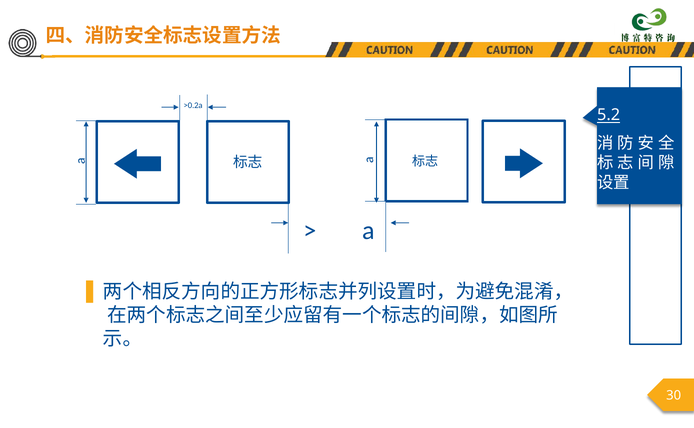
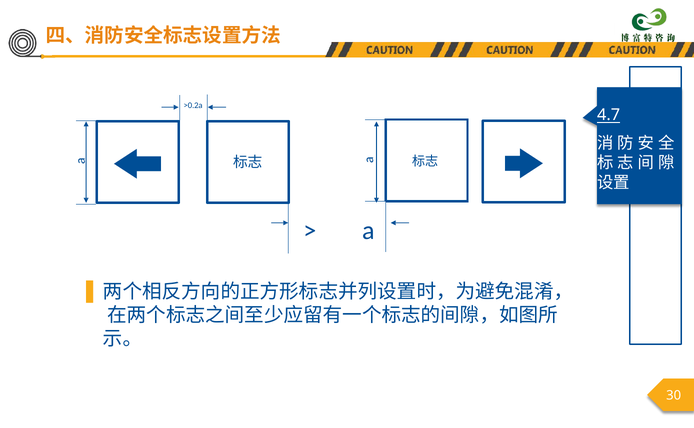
5.2: 5.2 -> 4.7
